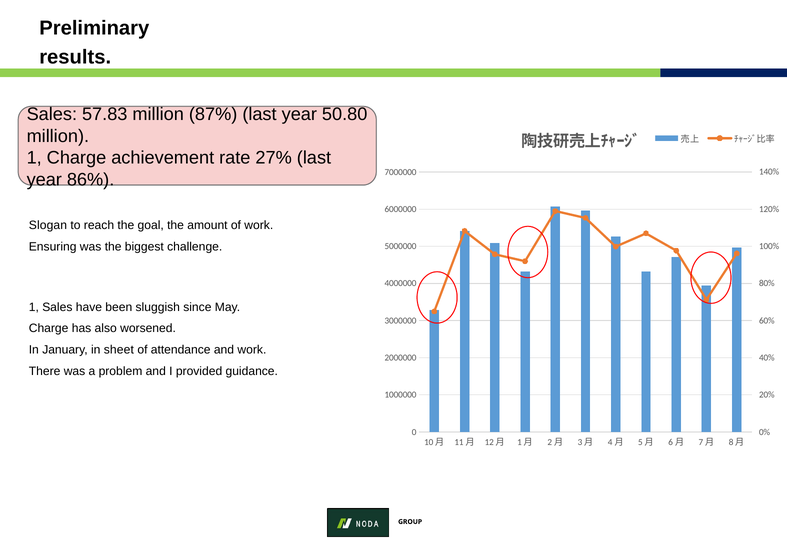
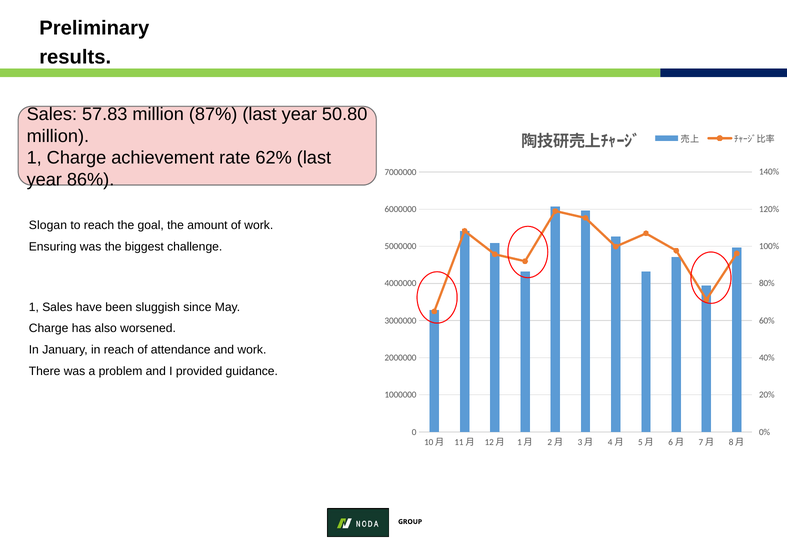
27%: 27% -> 62%
in sheet: sheet -> reach
